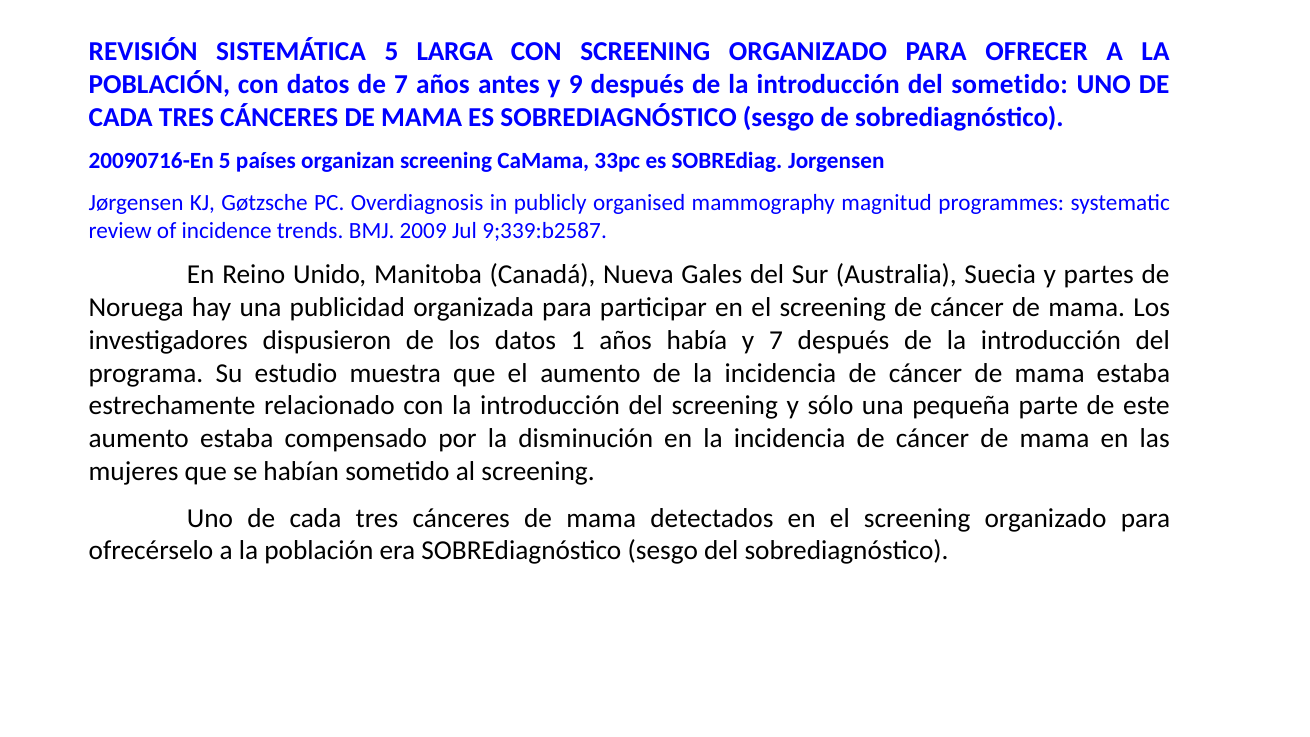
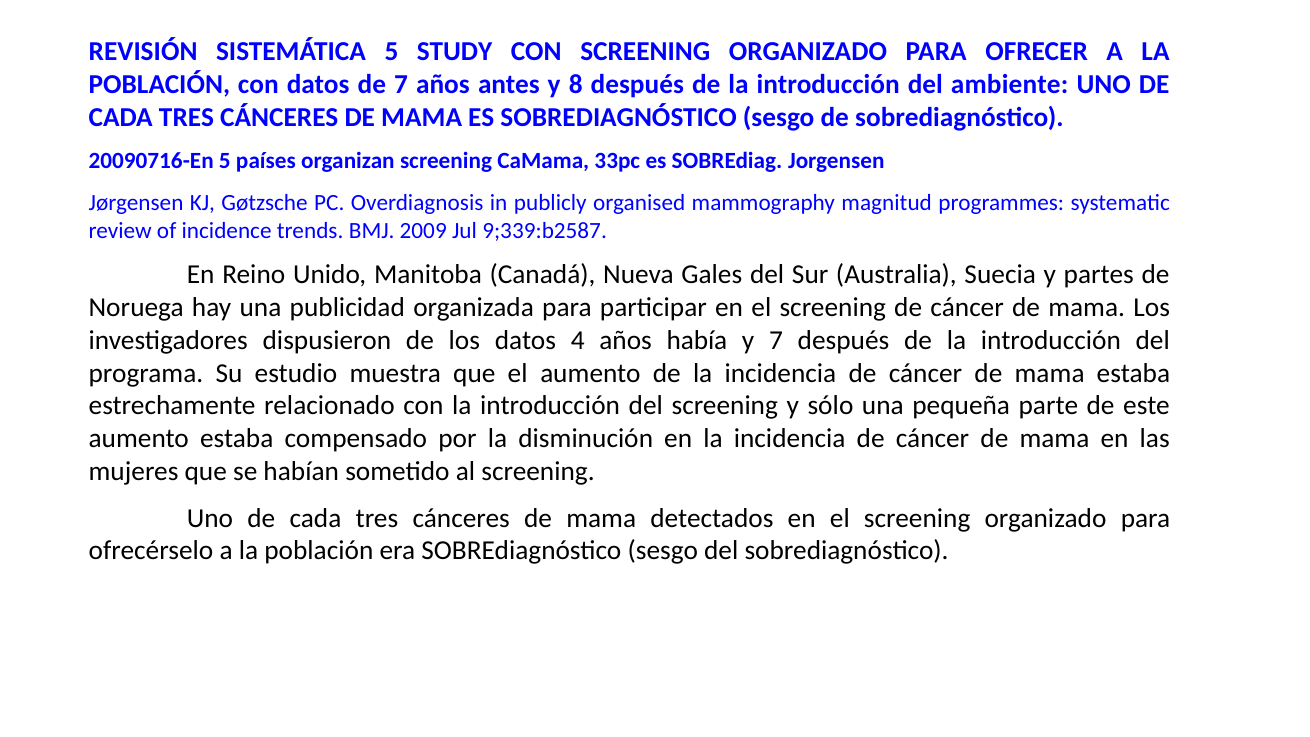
LARGA: LARGA -> STUDY
9: 9 -> 8
del sometido: sometido -> ambiente
1: 1 -> 4
